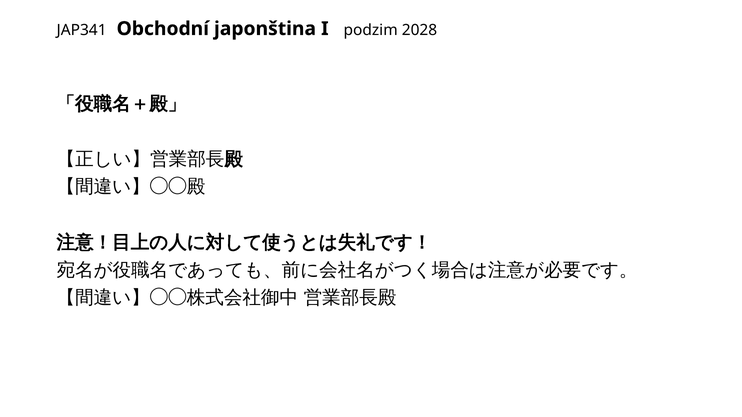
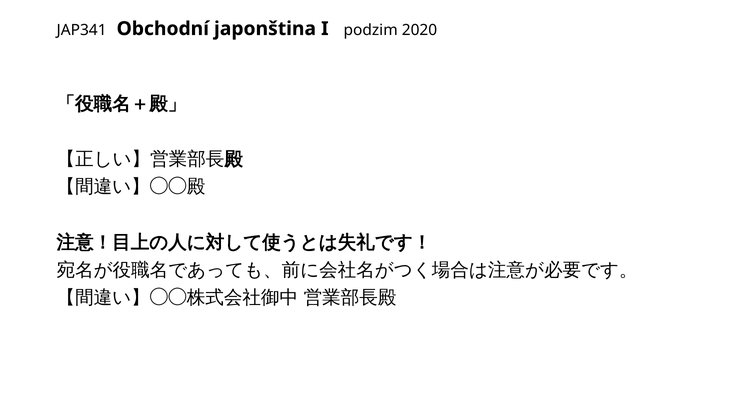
2028: 2028 -> 2020
